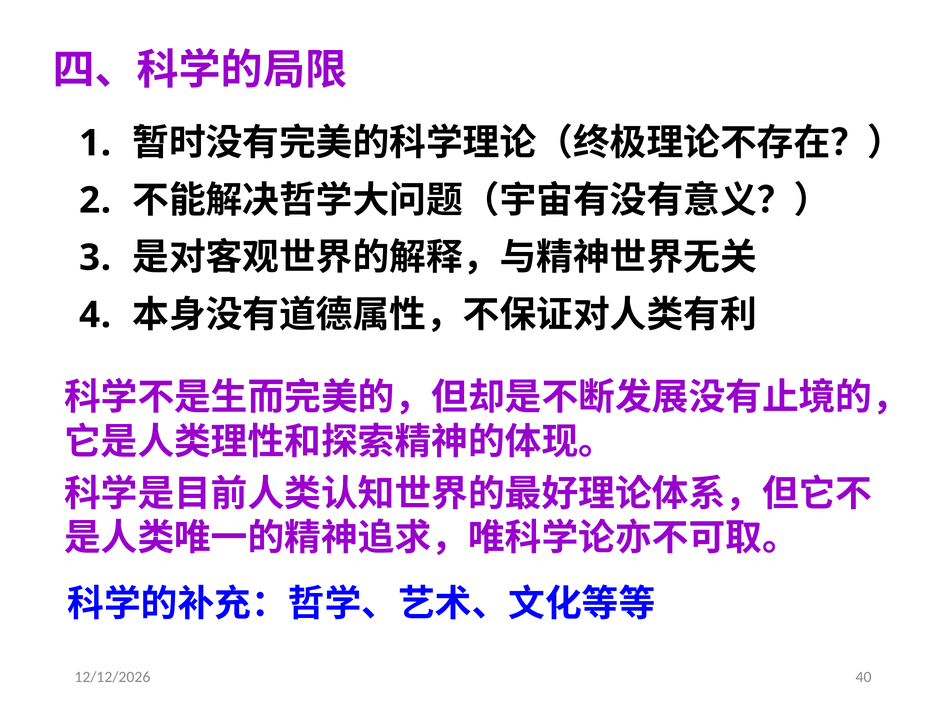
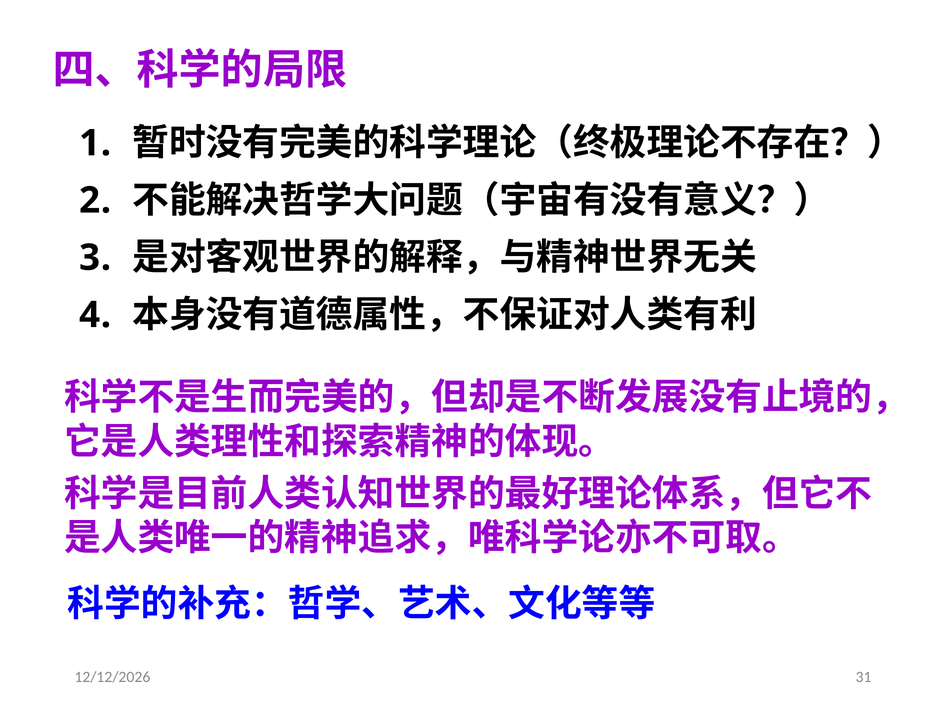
40: 40 -> 31
